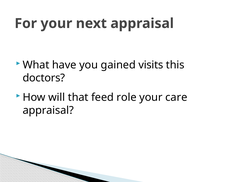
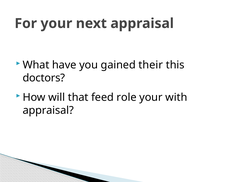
visits: visits -> their
care: care -> with
